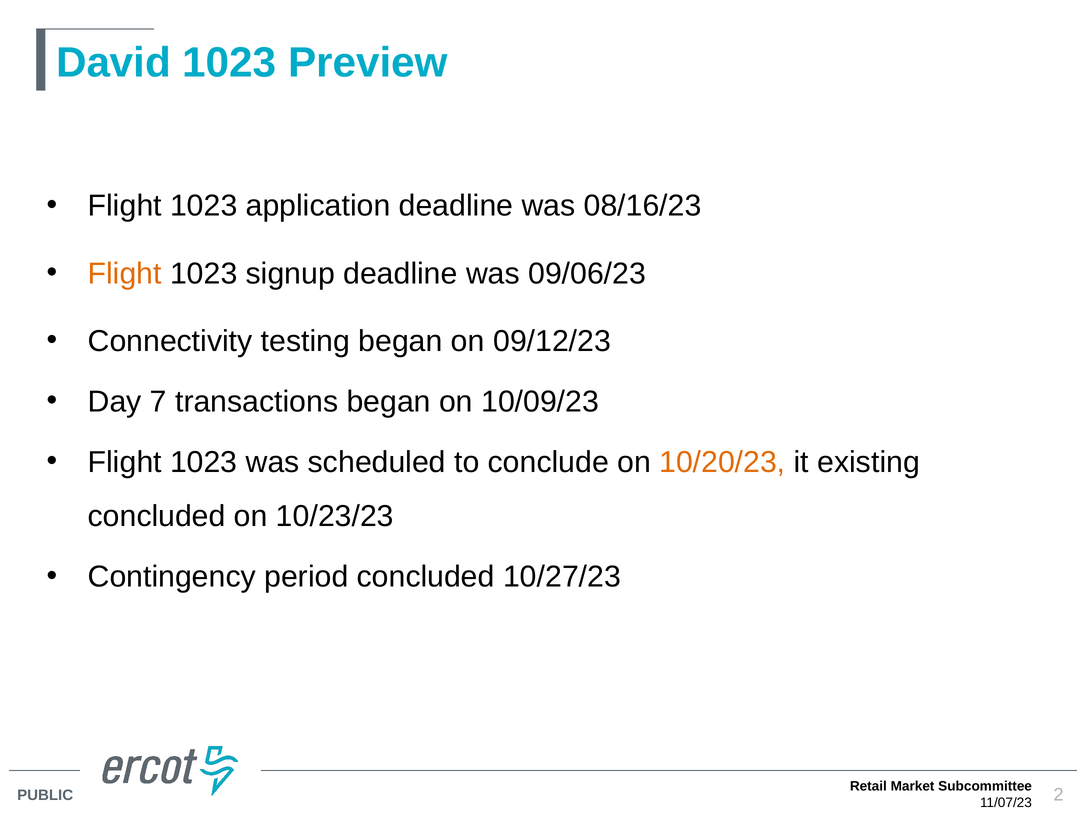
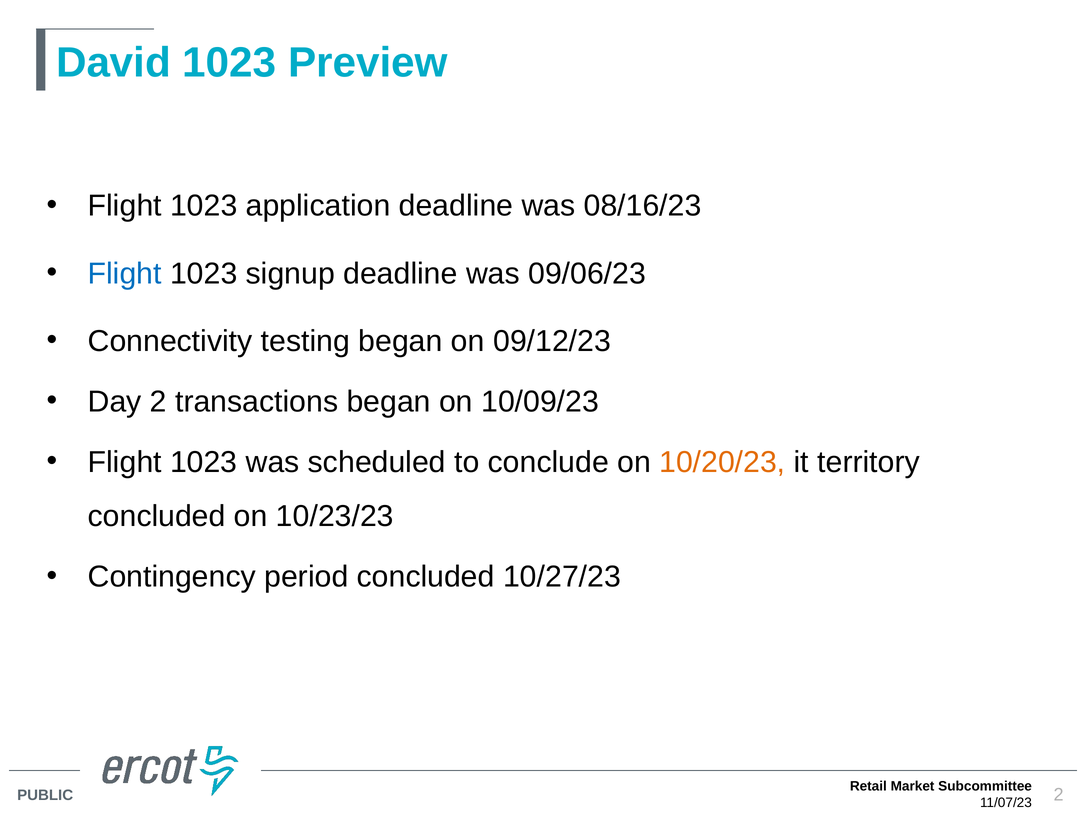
Flight at (125, 274) colour: orange -> blue
Day 7: 7 -> 2
existing: existing -> territory
